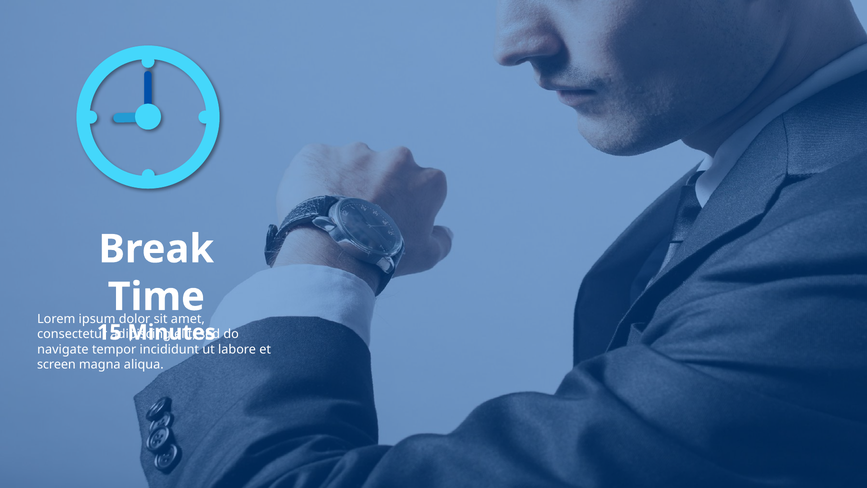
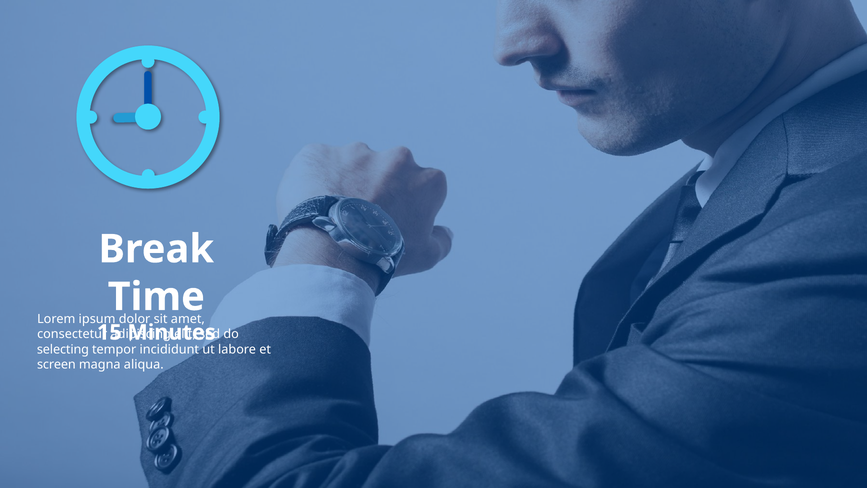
navigate: navigate -> selecting
